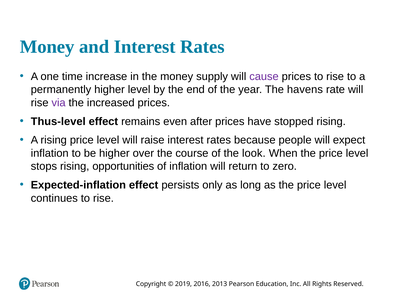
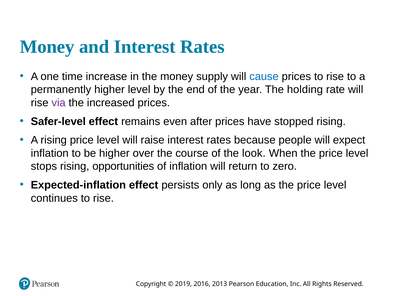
cause colour: purple -> blue
havens: havens -> holding
Thus-level: Thus-level -> Safer-level
